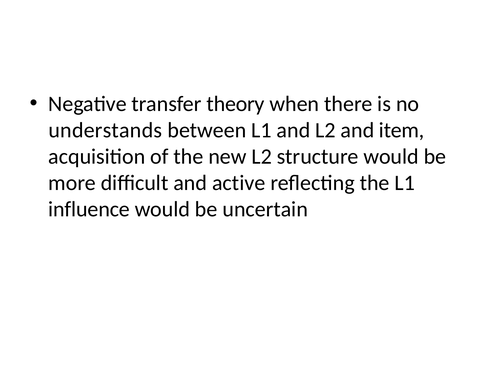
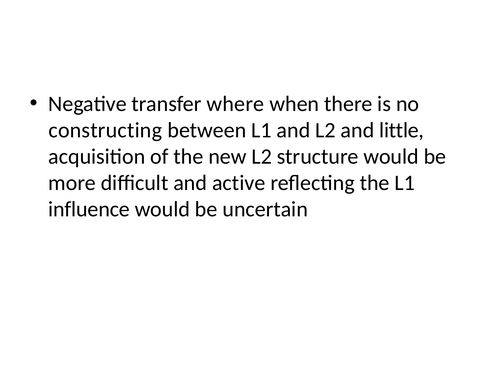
theory: theory -> where
understands: understands -> constructing
item: item -> little
